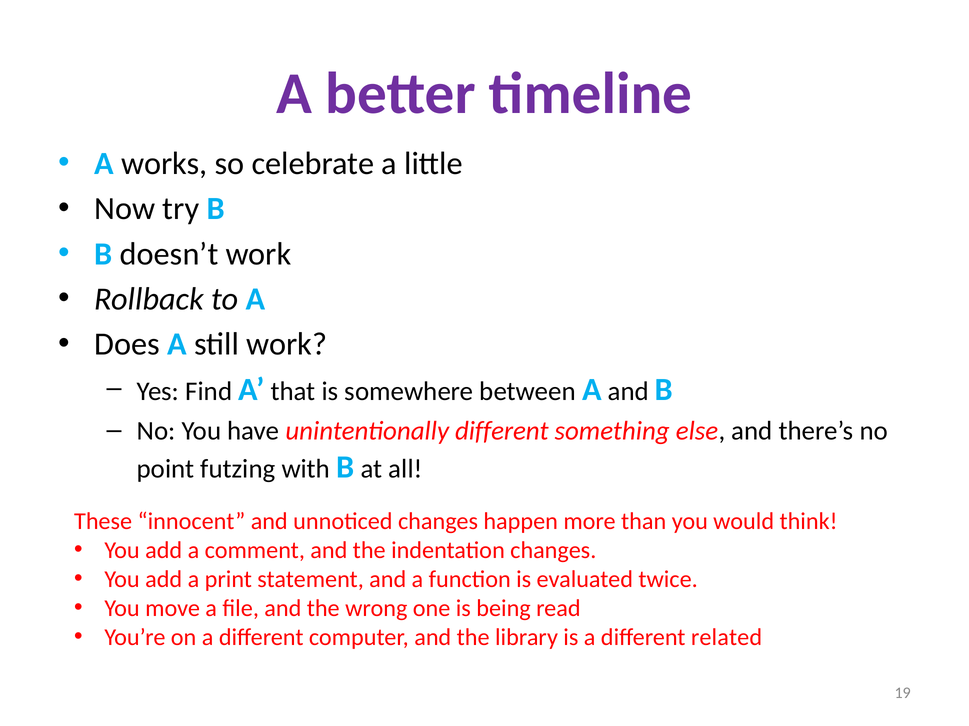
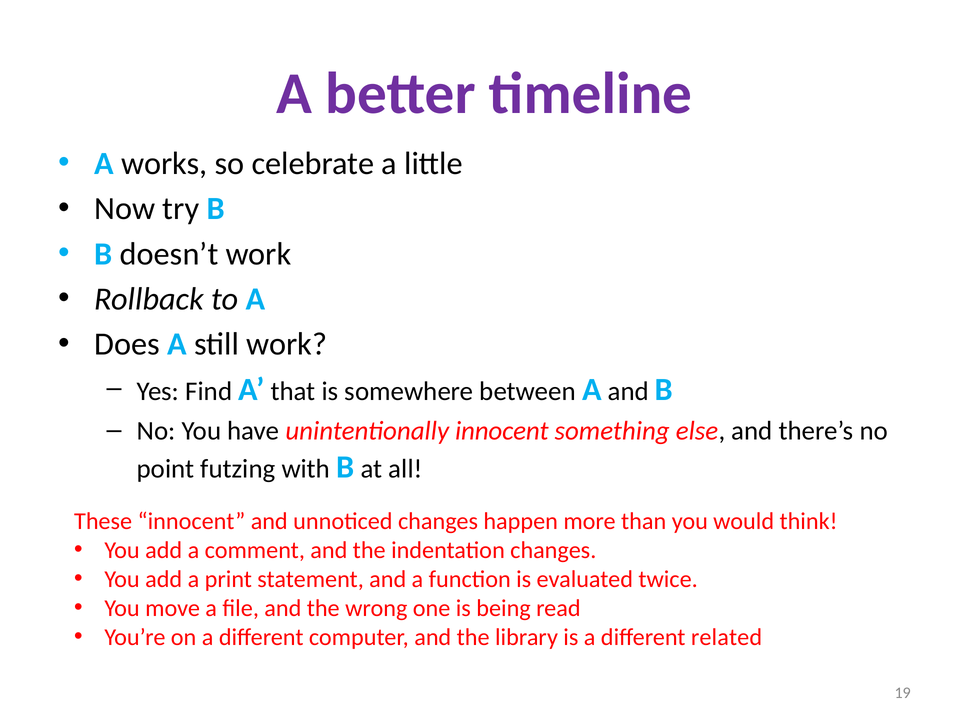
unintentionally different: different -> innocent
